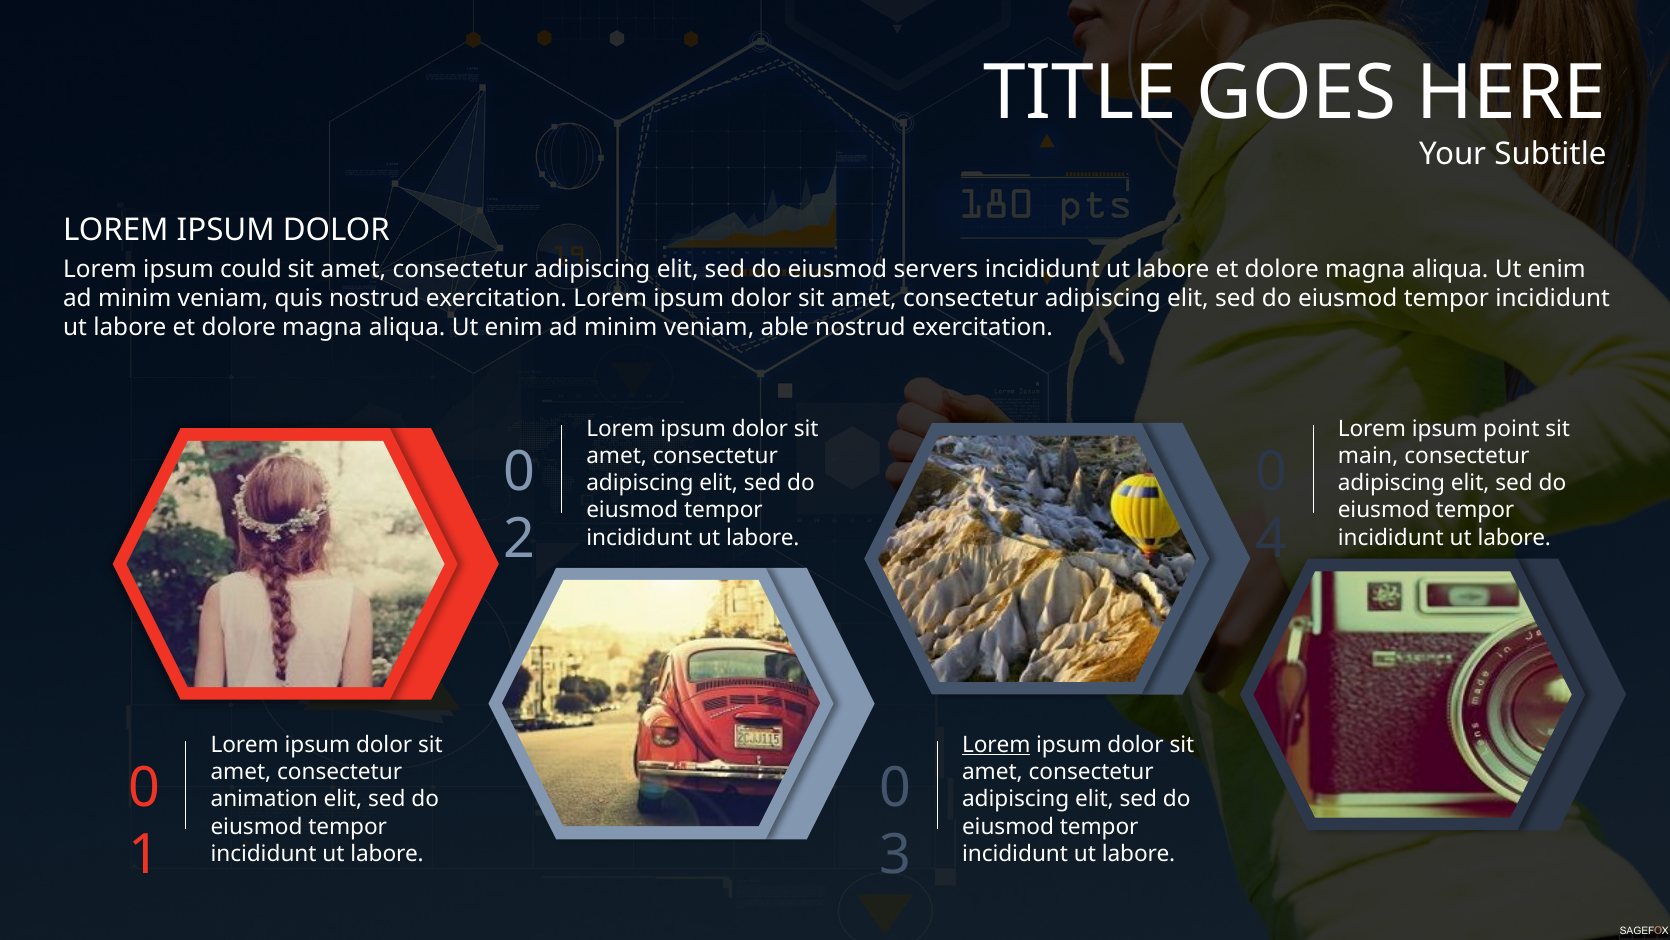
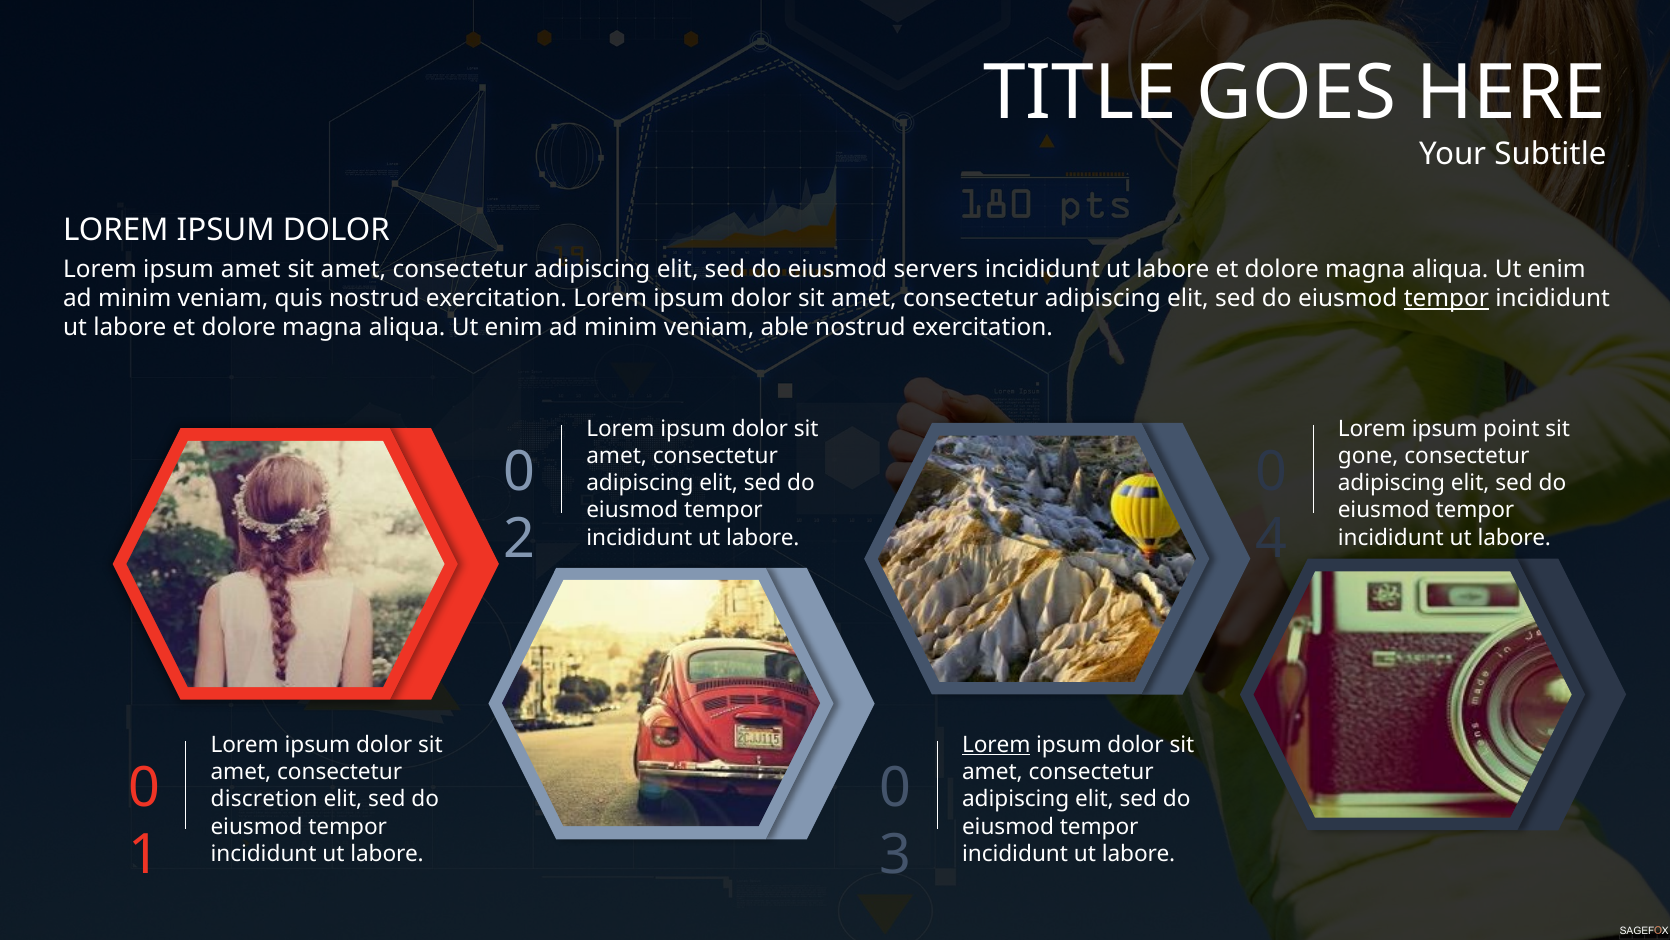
ipsum could: could -> amet
tempor at (1446, 298) underline: none -> present
main: main -> gone
animation: animation -> discretion
